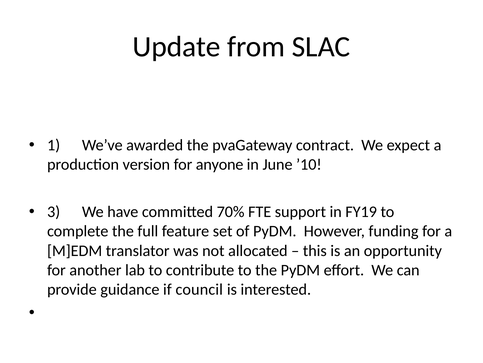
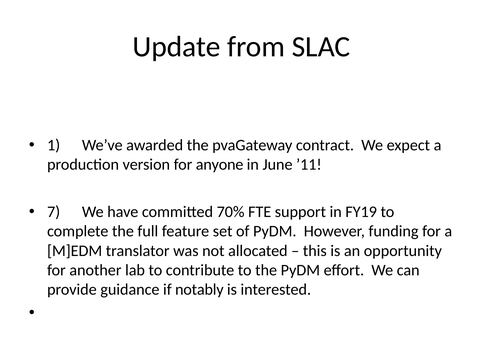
’10: ’10 -> ’11
3: 3 -> 7
council: council -> notably
